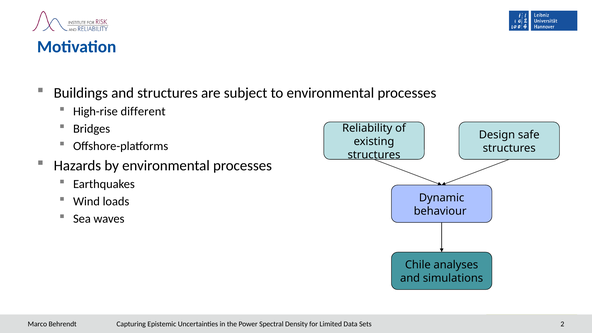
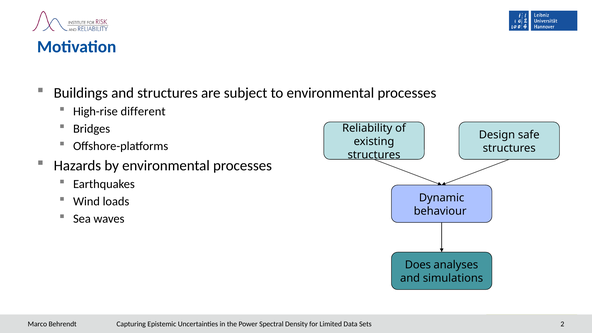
Chile: Chile -> Does
